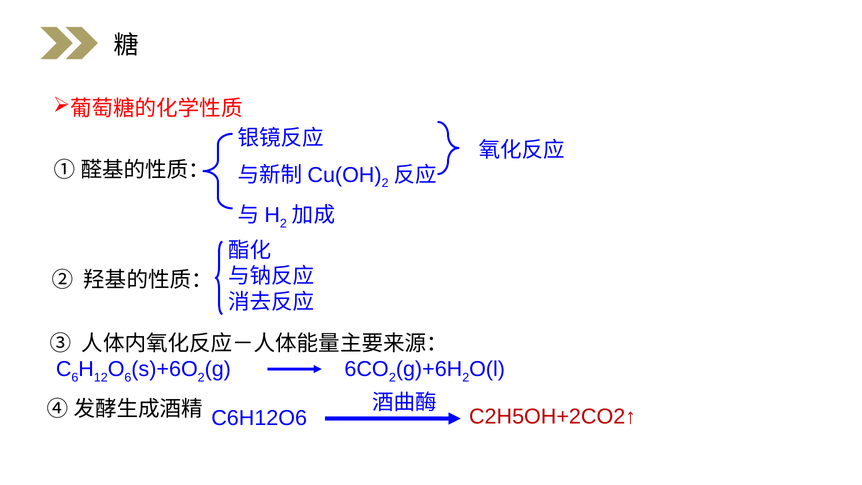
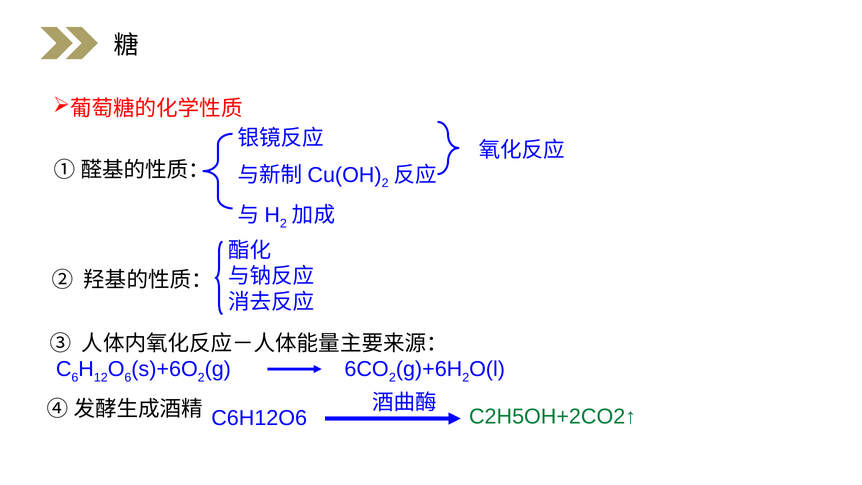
C2H5OH+2CO2↑ colour: red -> green
